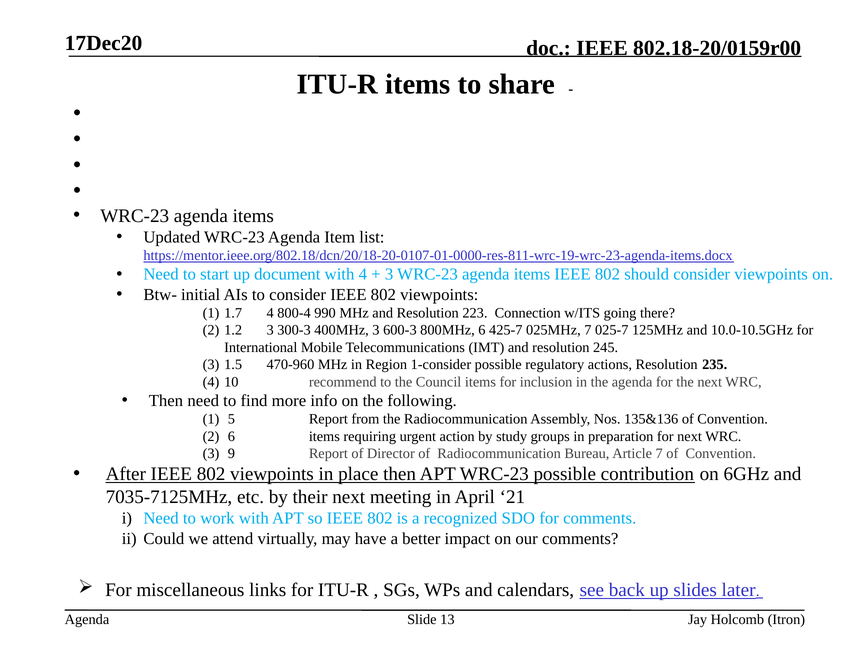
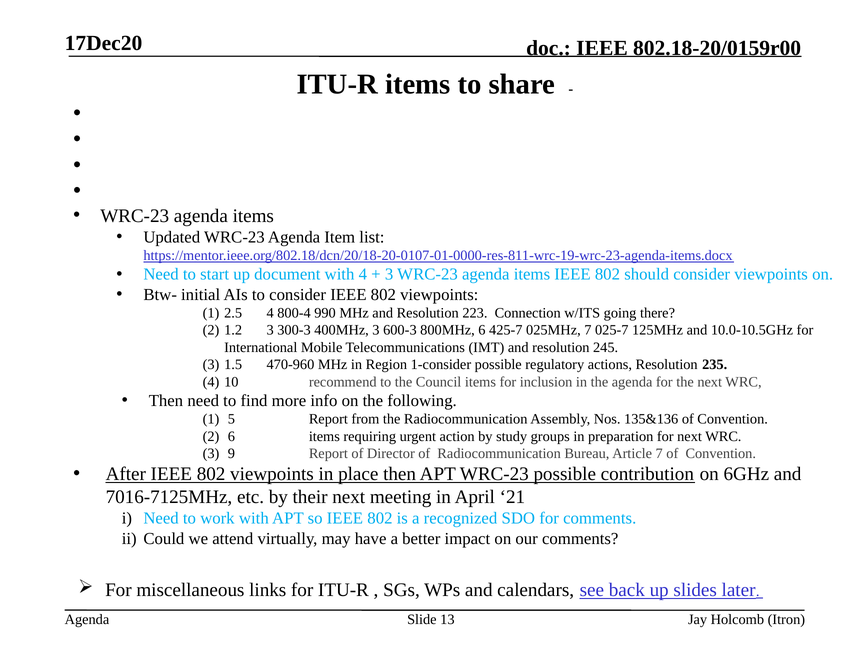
1.7: 1.7 -> 2.5
7035-7125MHz: 7035-7125MHz -> 7016-7125MHz
